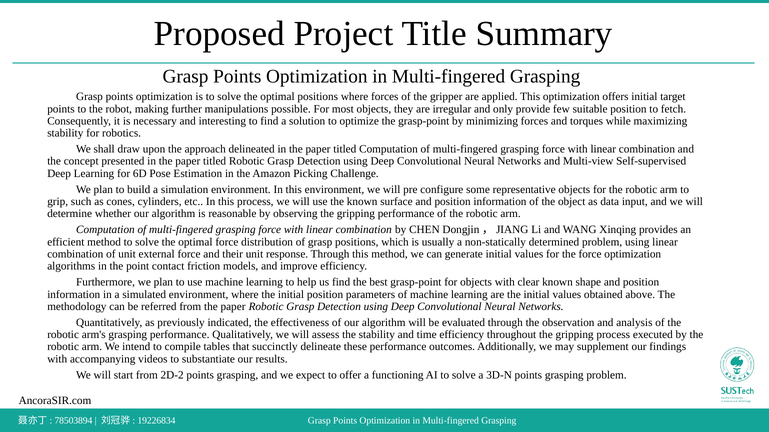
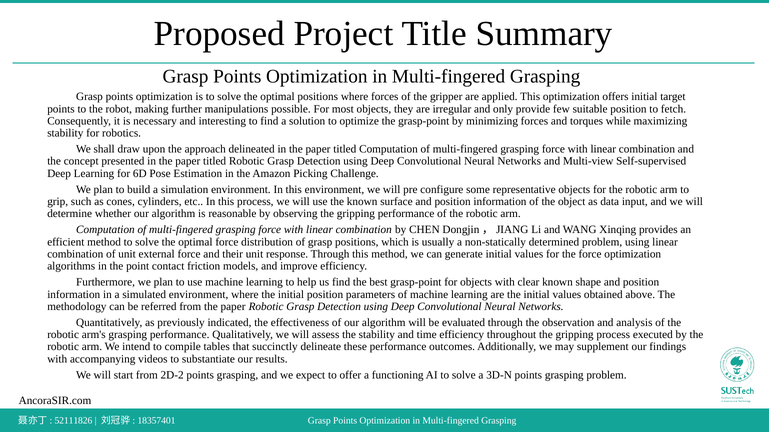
78503894: 78503894 -> 52111826
19226834: 19226834 -> 18357401
